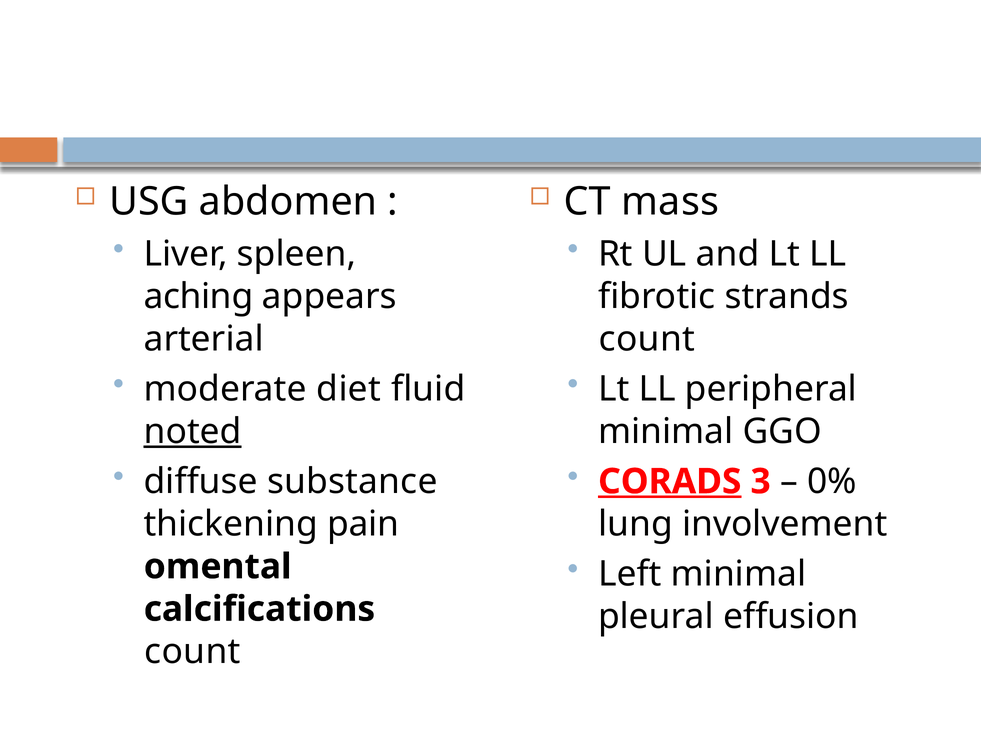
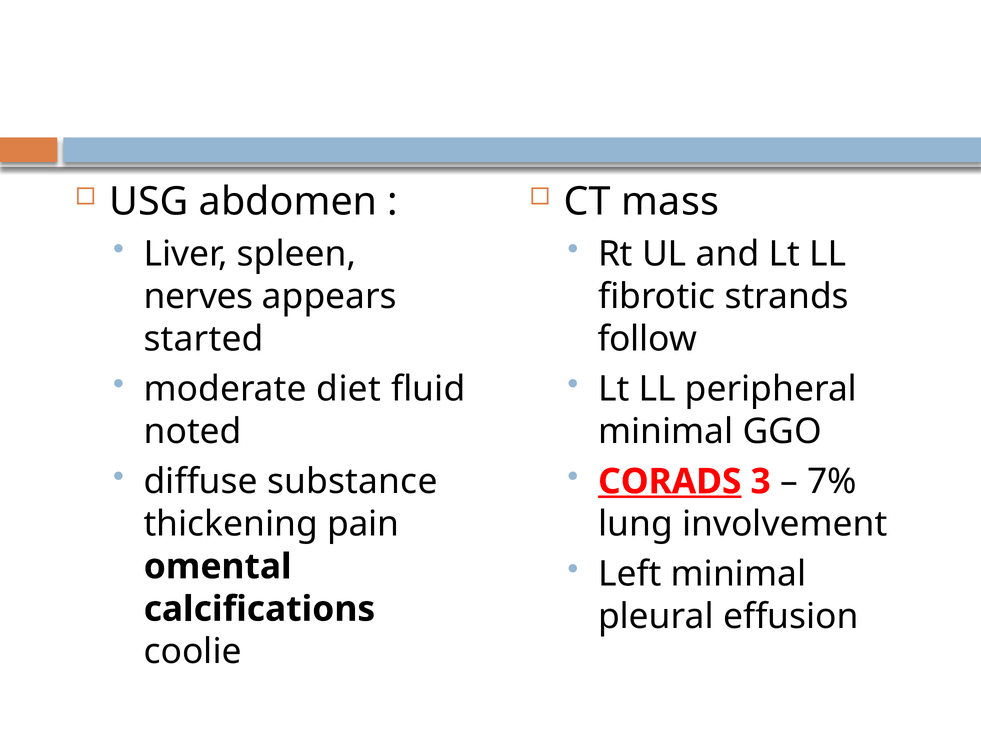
aching: aching -> nerves
arterial: arterial -> started
count at (647, 339): count -> follow
noted underline: present -> none
0%: 0% -> 7%
count at (192, 651): count -> coolie
